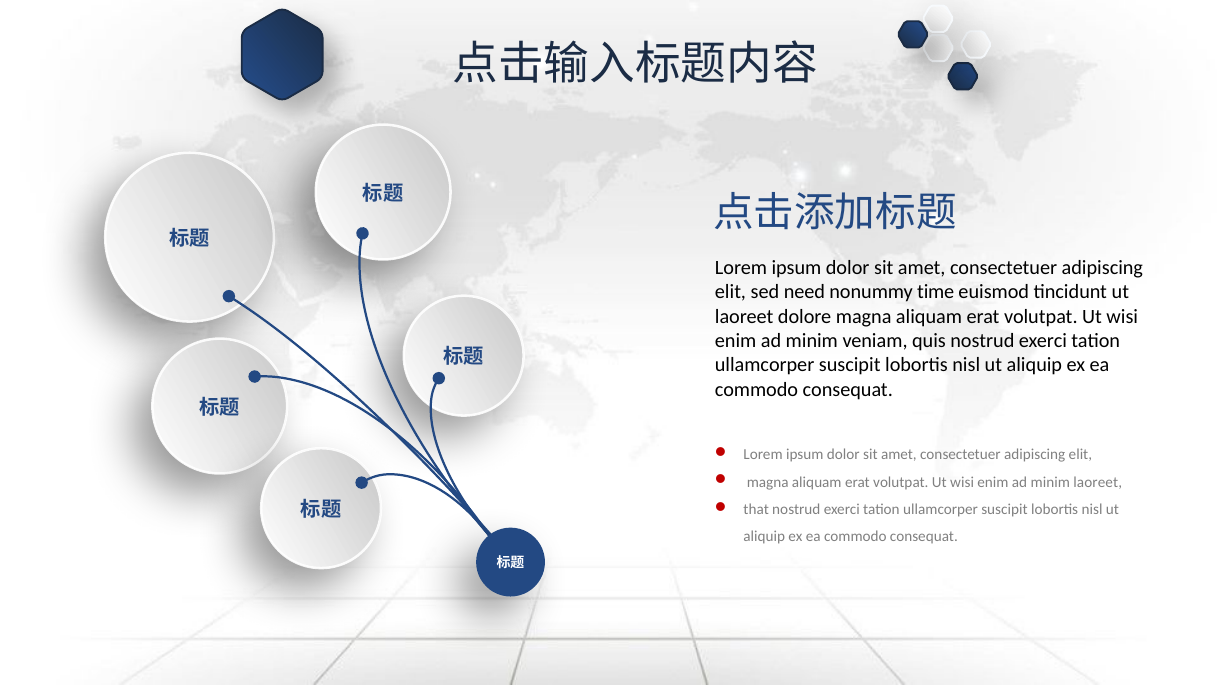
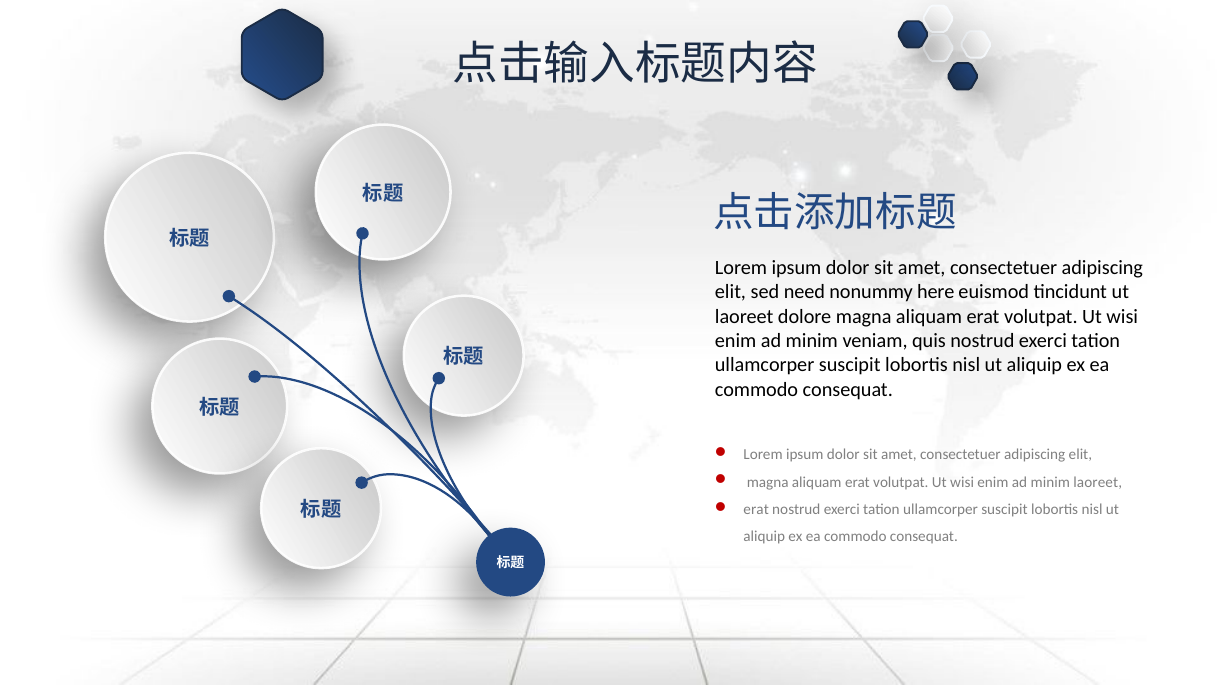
time: time -> here
that at (756, 509): that -> erat
